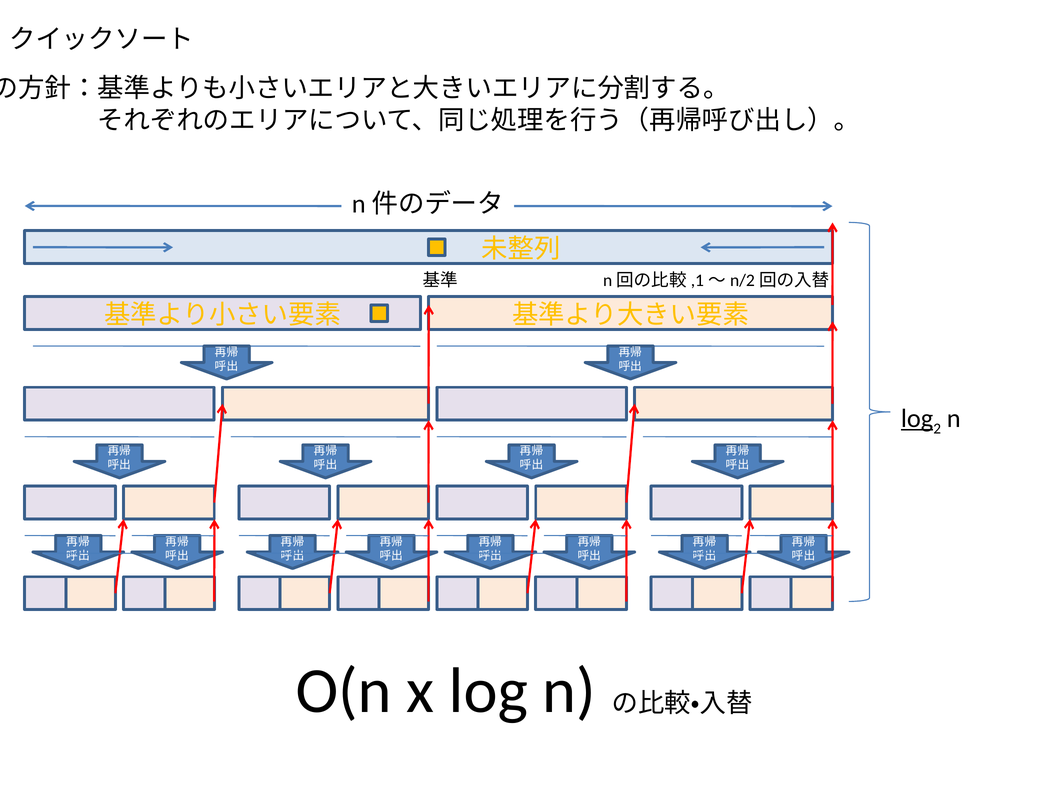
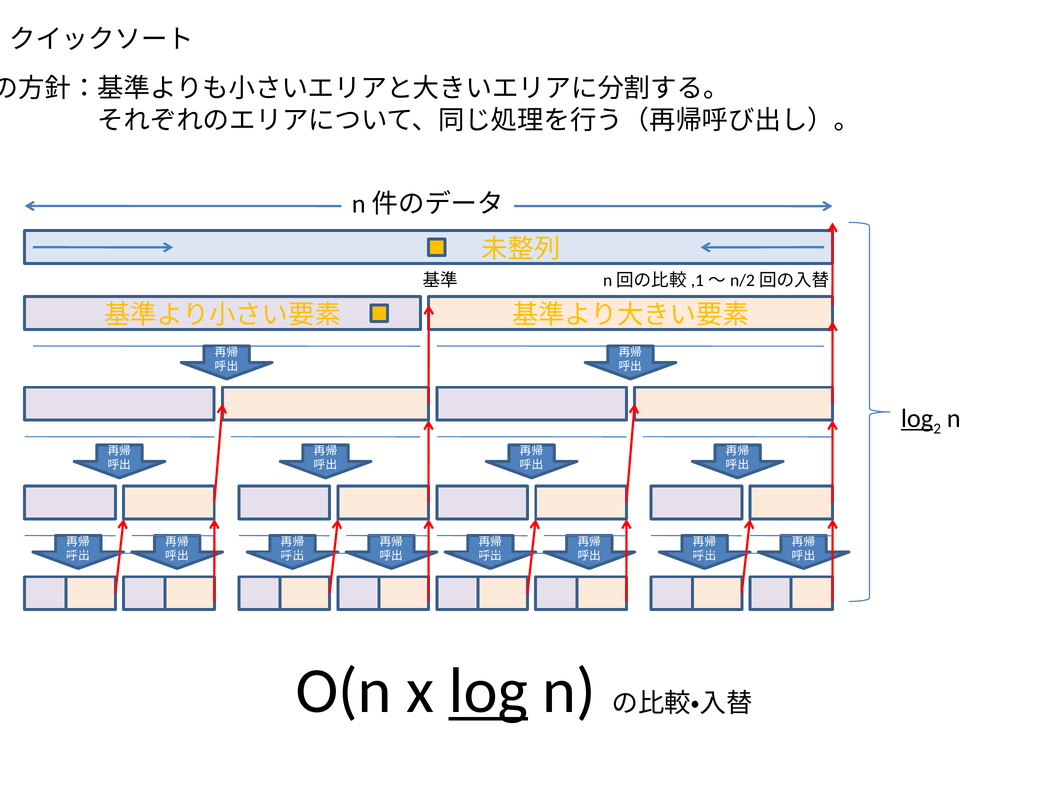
log at (488, 691) underline: none -> present
